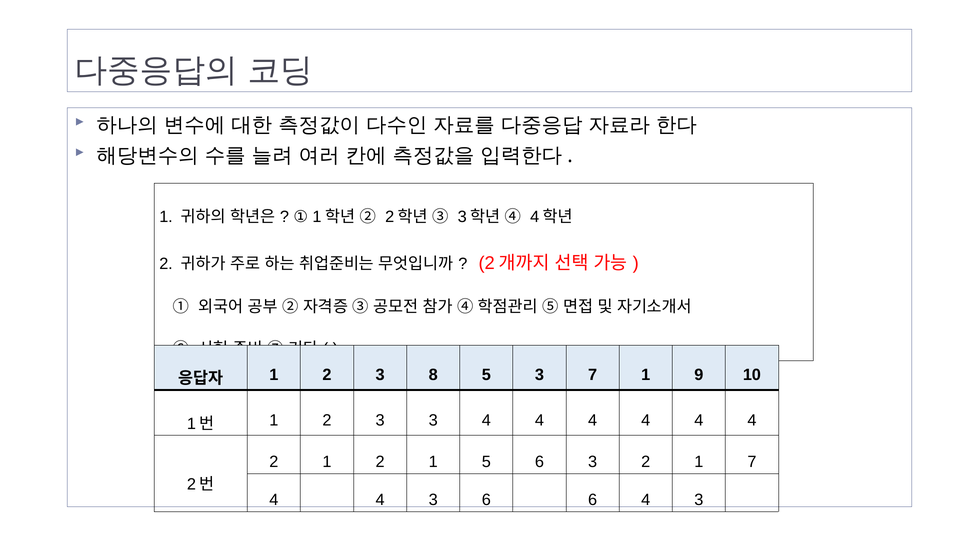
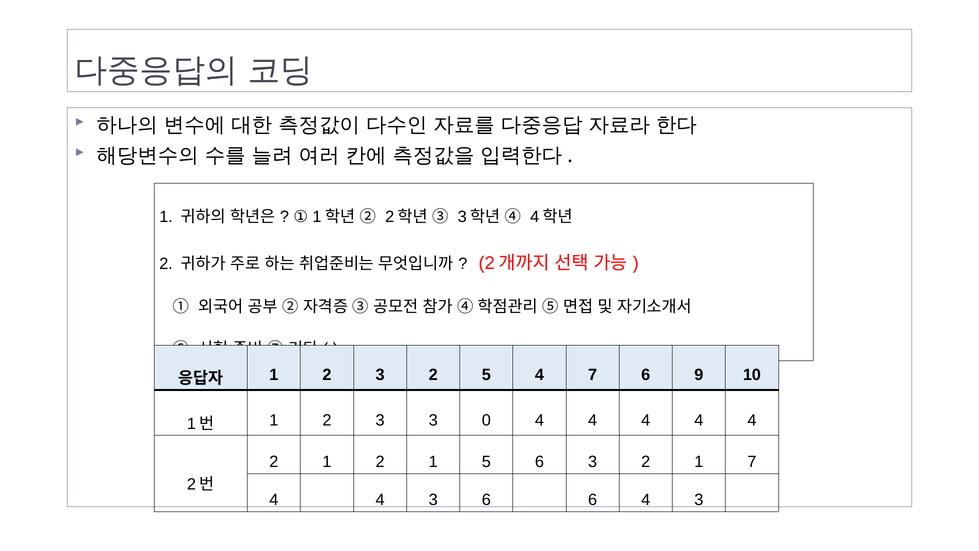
2 3 8: 8 -> 2
5 3: 3 -> 4
7 1: 1 -> 6
3 4: 4 -> 0
